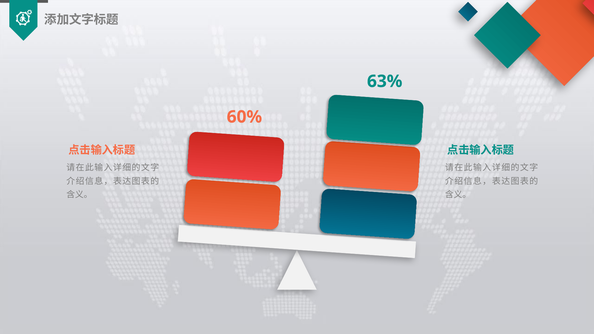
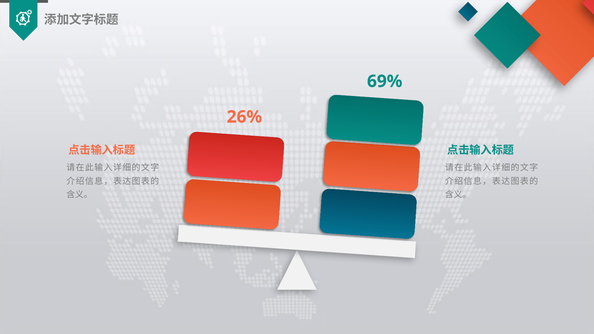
63%: 63% -> 69%
60%: 60% -> 26%
